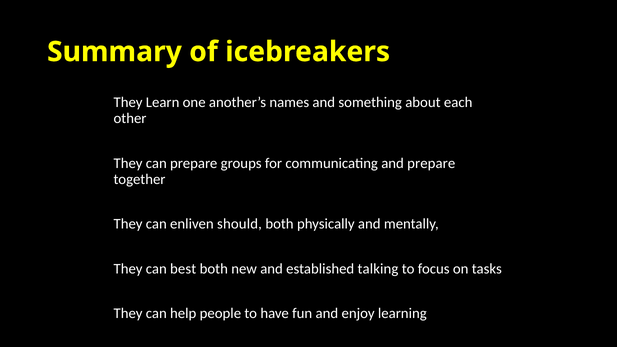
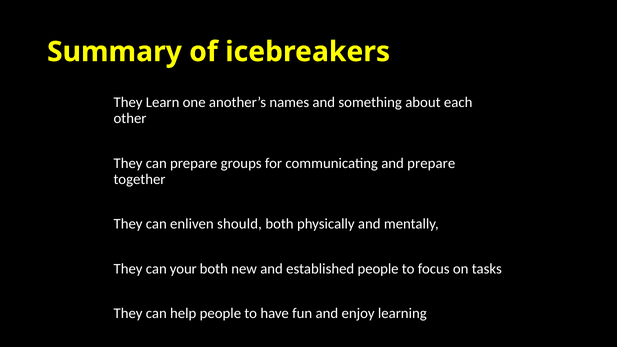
best: best -> your
established talking: talking -> people
